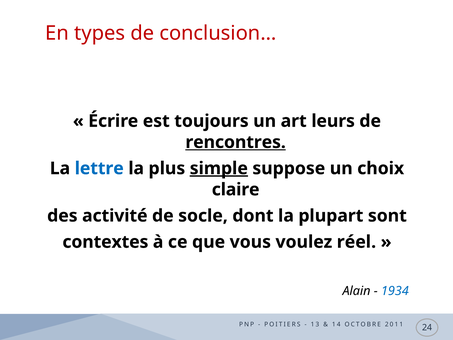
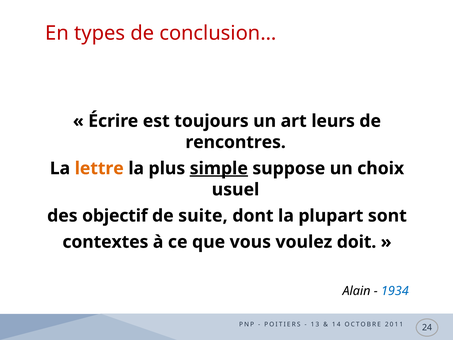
rencontres underline: present -> none
lettre colour: blue -> orange
claire: claire -> usuel
activité: activité -> objectif
socle: socle -> suite
réel: réel -> doit
